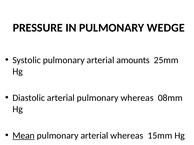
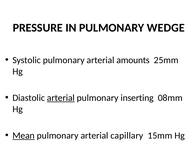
arterial at (61, 98) underline: none -> present
pulmonary whereas: whereas -> inserting
arterial whereas: whereas -> capillary
